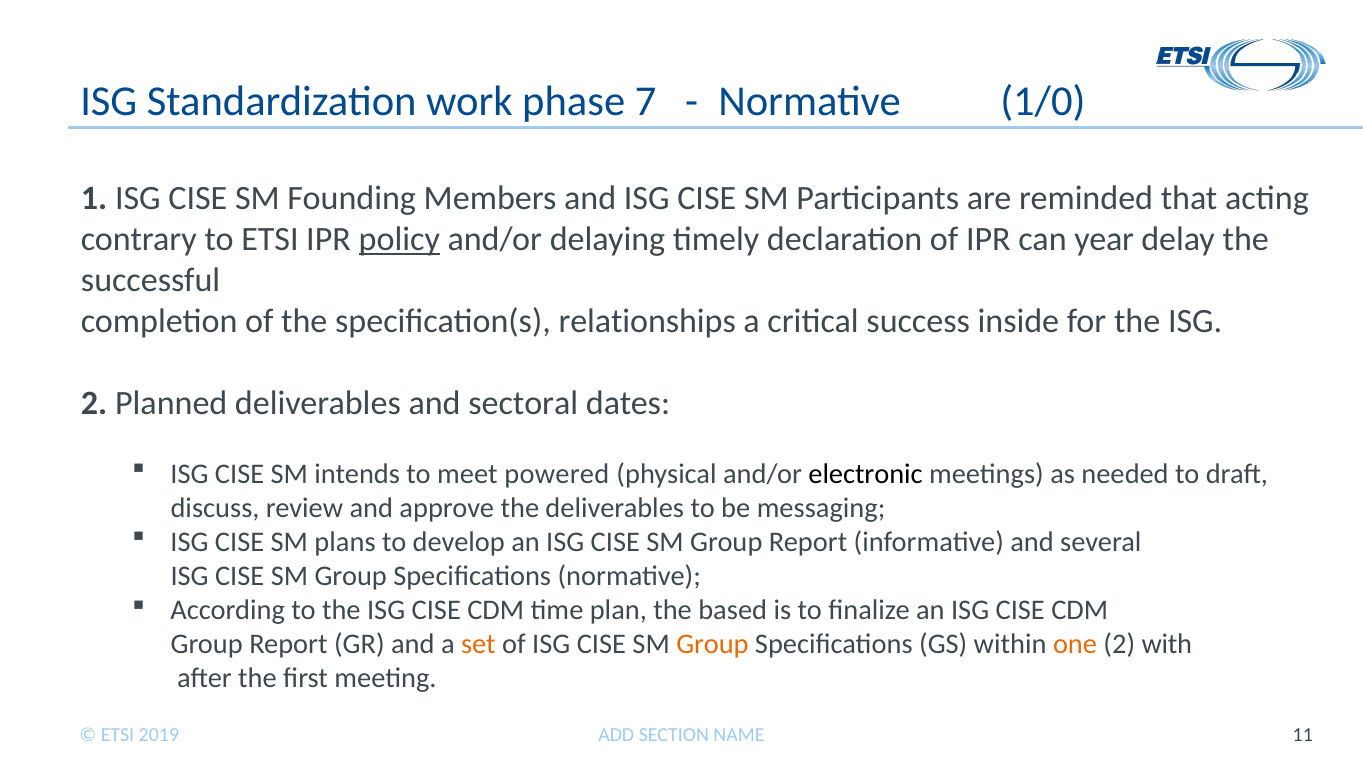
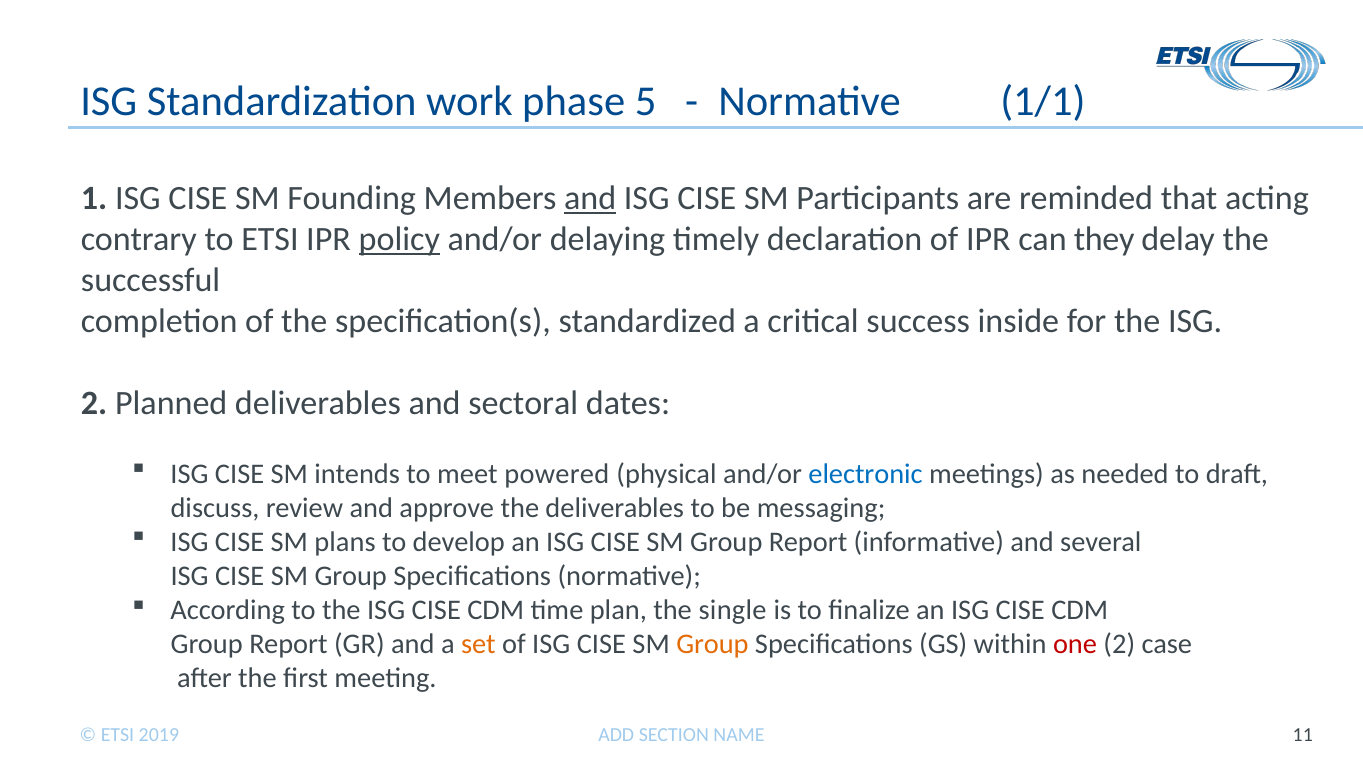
7: 7 -> 5
1/0: 1/0 -> 1/1
and at (590, 199) underline: none -> present
year: year -> they
relationships: relationships -> standardized
electronic colour: black -> blue
based: based -> single
one colour: orange -> red
with: with -> case
